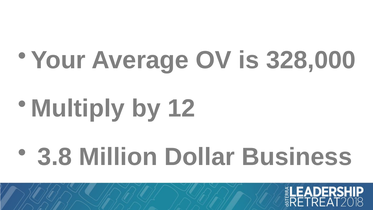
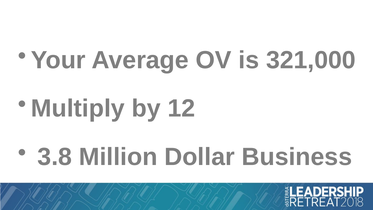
328,000: 328,000 -> 321,000
